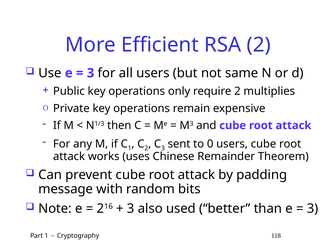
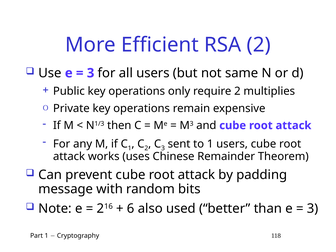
to 0: 0 -> 1
3 at (131, 209): 3 -> 6
